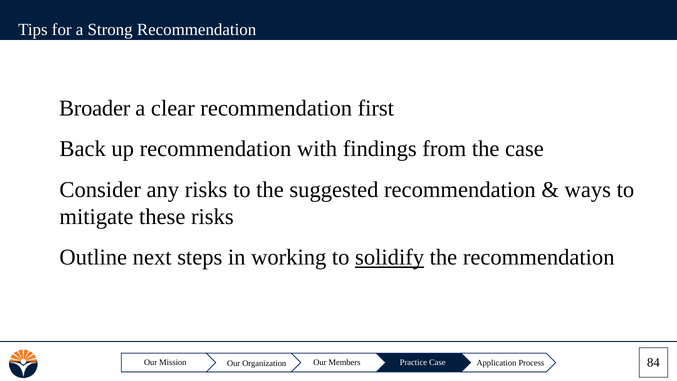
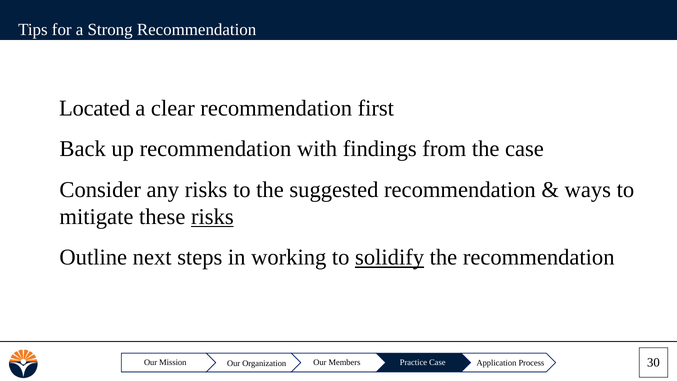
Broader: Broader -> Located
risks at (212, 217) underline: none -> present
84: 84 -> 30
